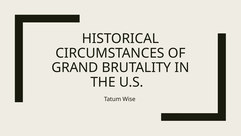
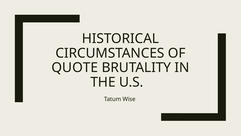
GRAND: GRAND -> QUOTE
